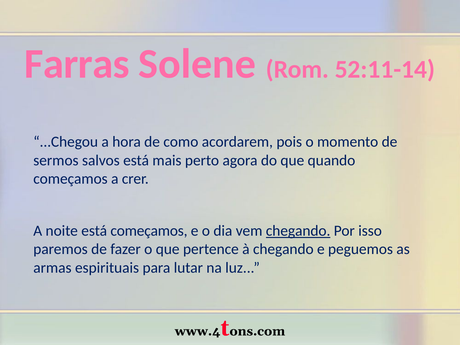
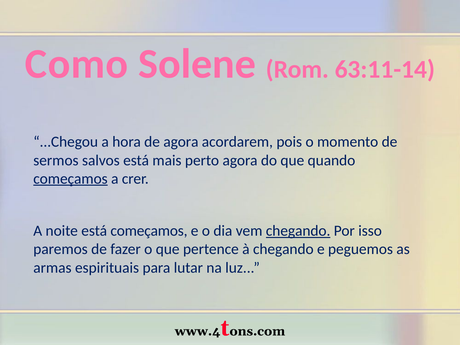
Farras: Farras -> Como
52:11-14: 52:11-14 -> 63:11-14
de como: como -> agora
começamos at (70, 179) underline: none -> present
